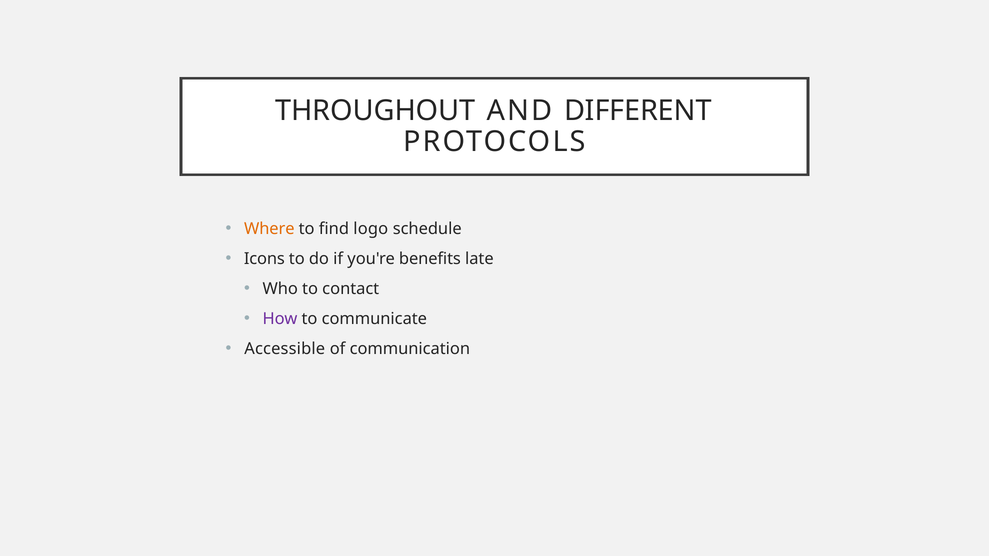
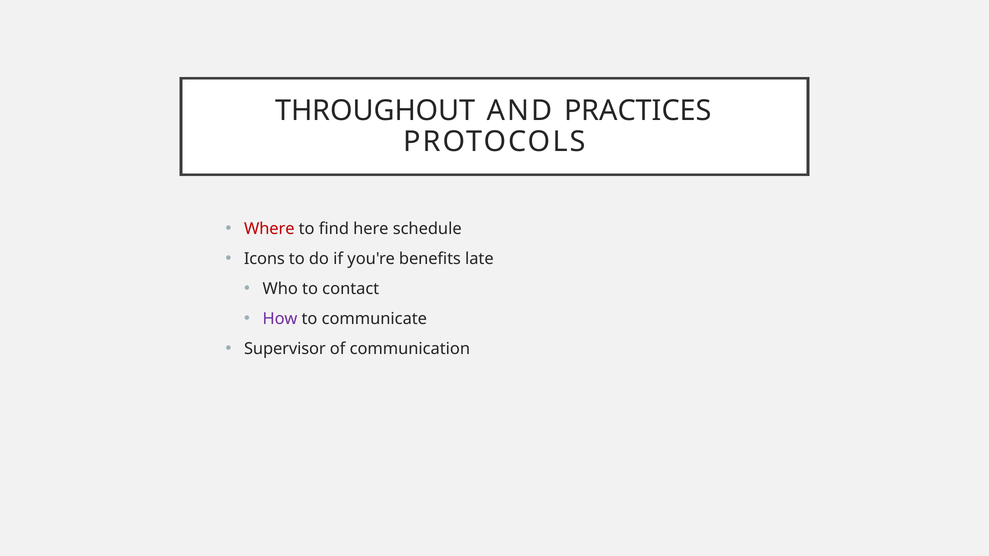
DIFFERENT: DIFFERENT -> PRACTICES
Where colour: orange -> red
logo: logo -> here
Accessible: Accessible -> Supervisor
